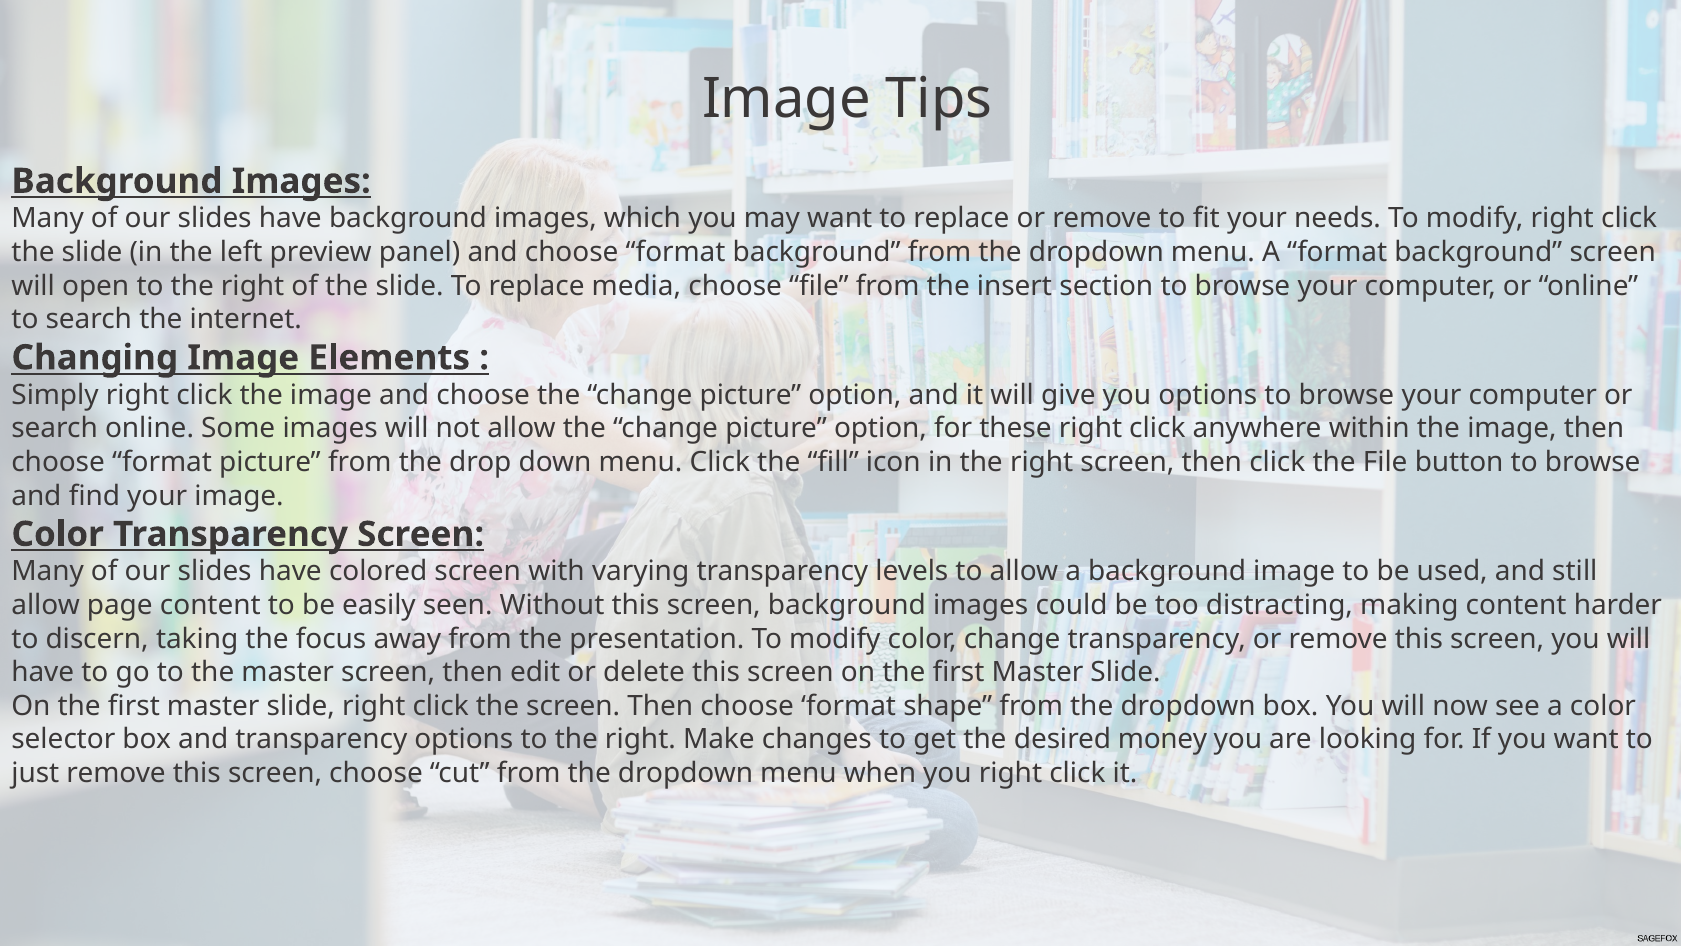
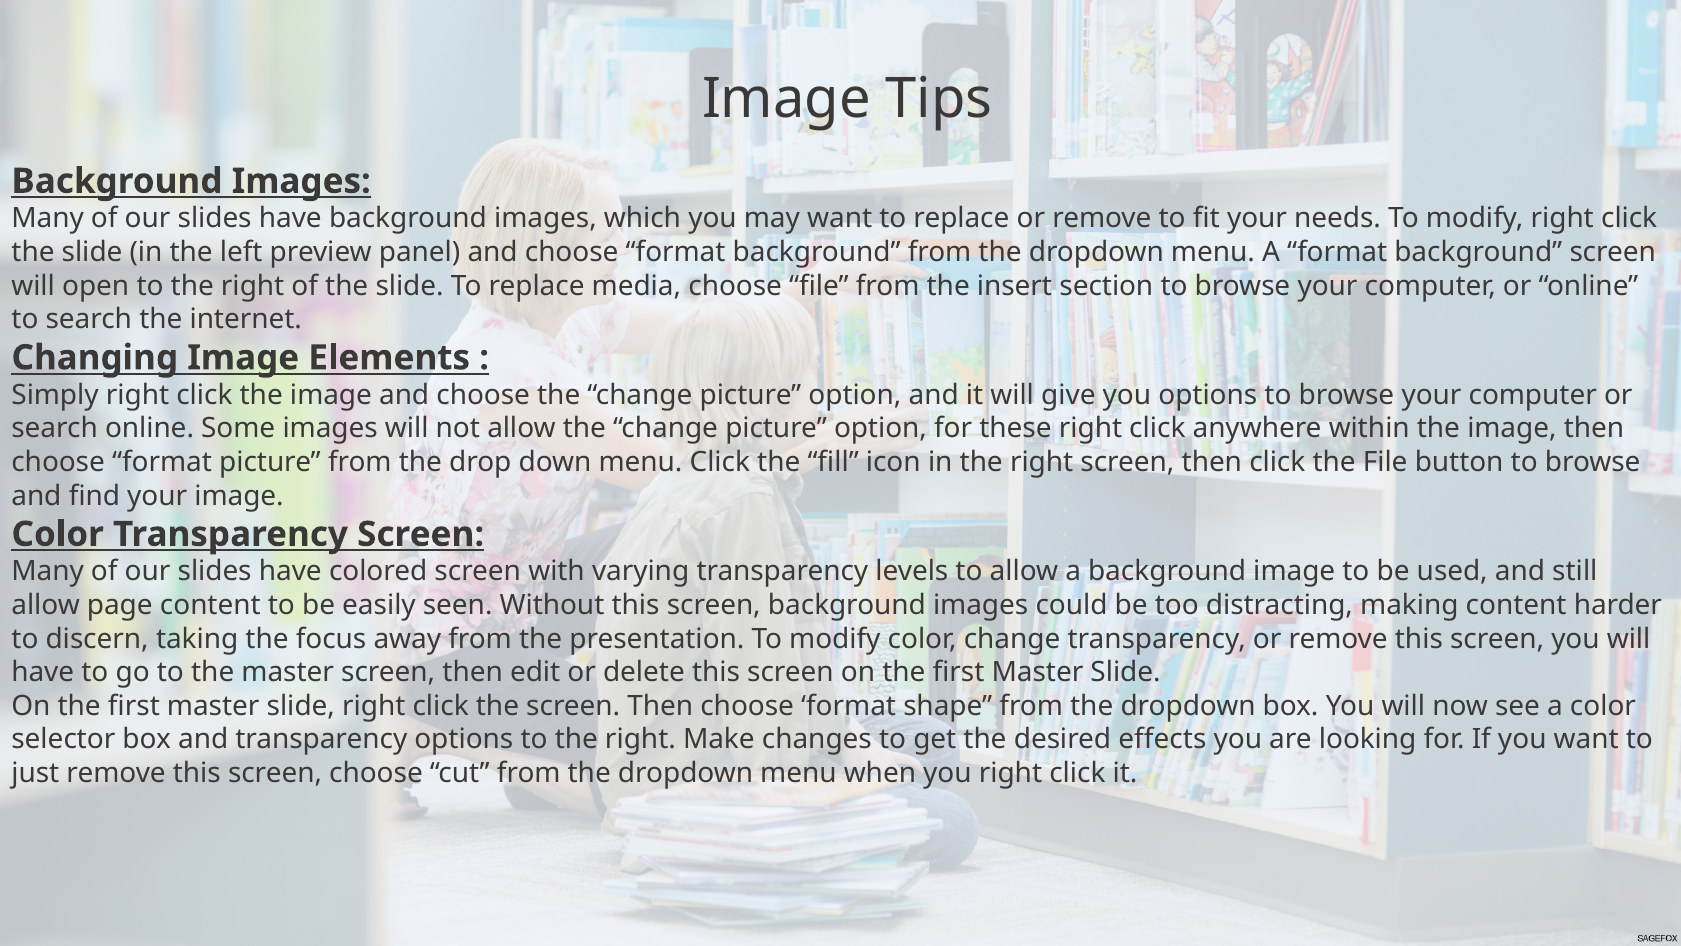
money: money -> effects
